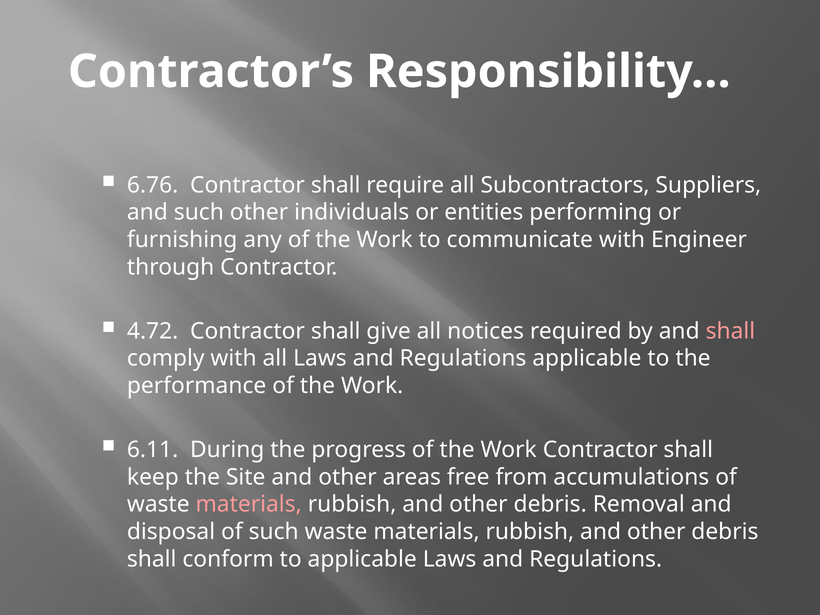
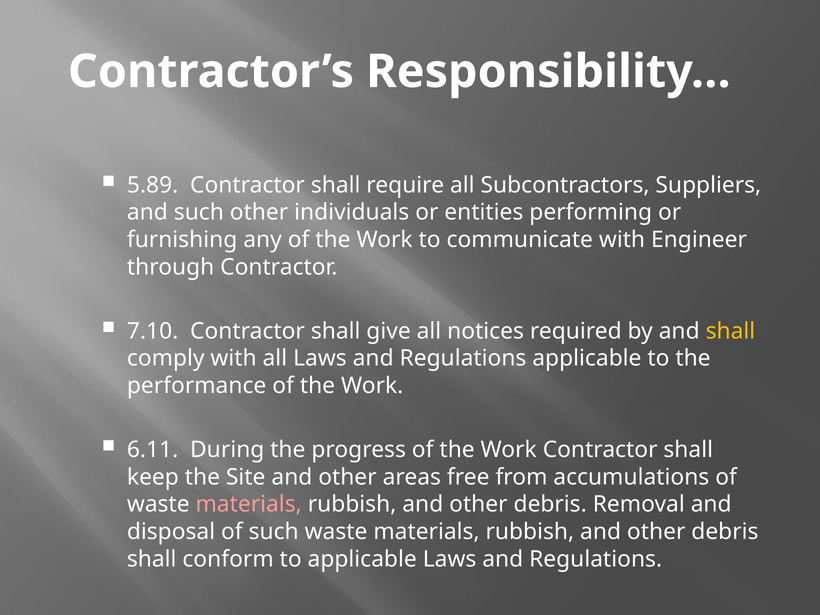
6.76: 6.76 -> 5.89
4.72: 4.72 -> 7.10
shall at (730, 331) colour: pink -> yellow
